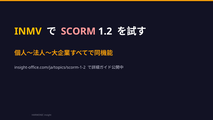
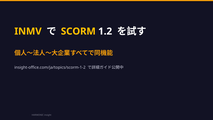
SCORM colour: pink -> yellow
